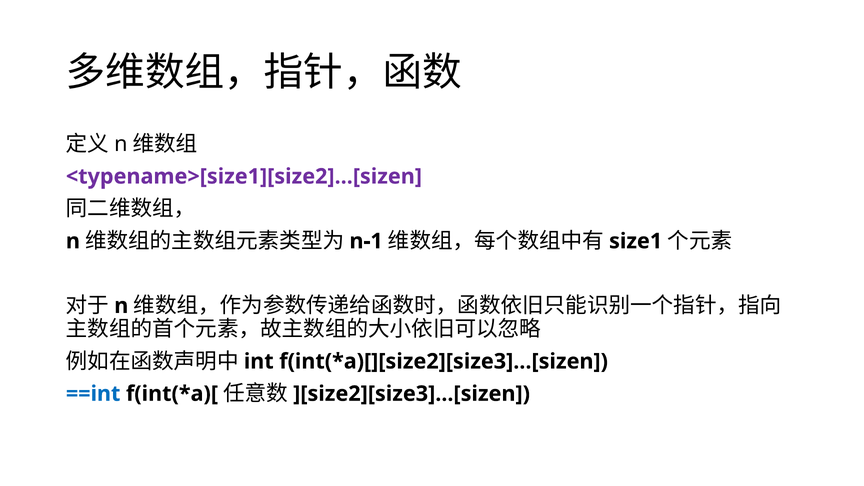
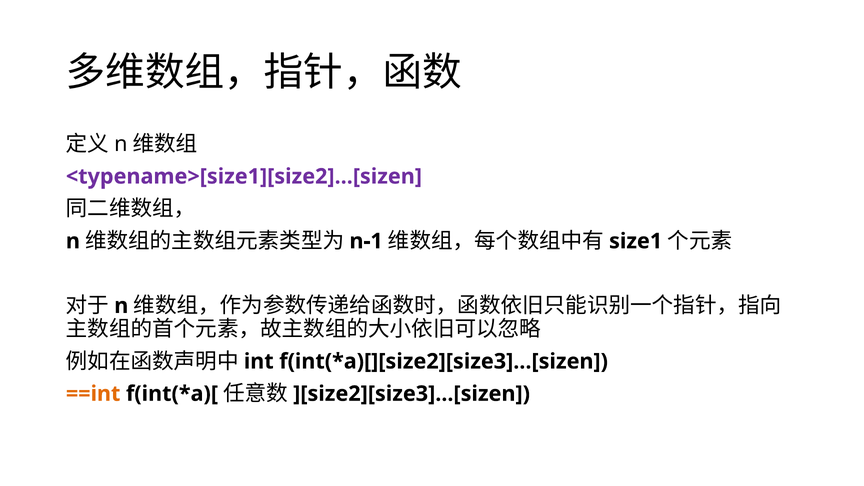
==int colour: blue -> orange
